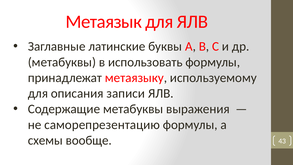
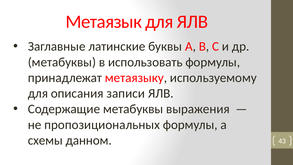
саморепрезентацию: саморепрезентацию -> пропозициональных
вообще: вообще -> данном
